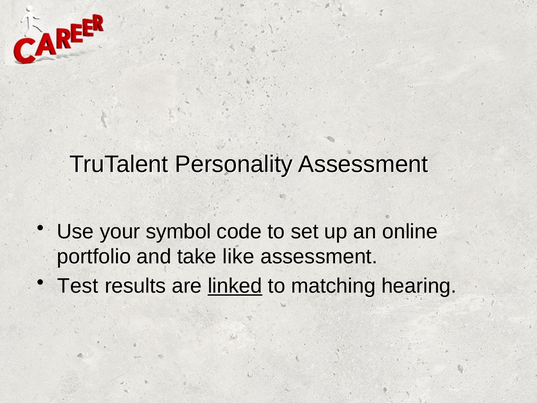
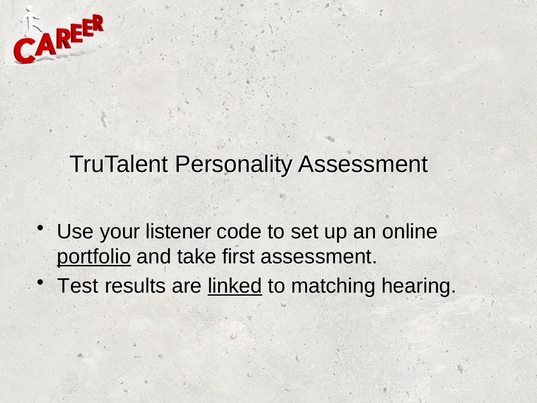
symbol: symbol -> listener
portfolio underline: none -> present
like: like -> first
